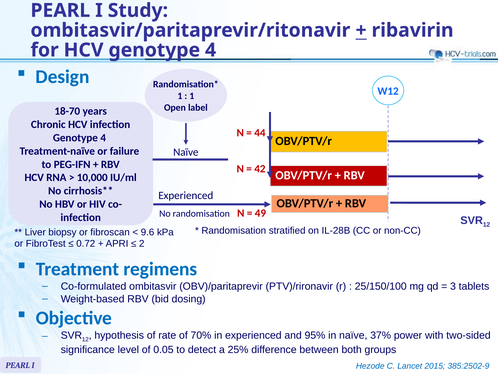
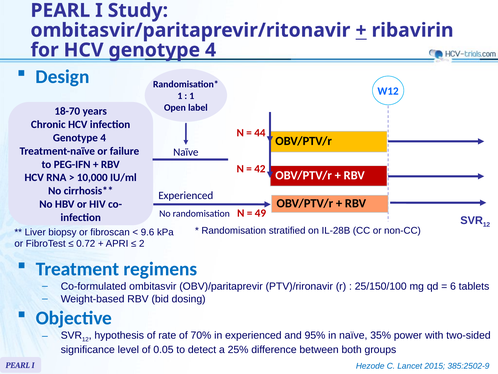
3: 3 -> 6
37%: 37% -> 35%
